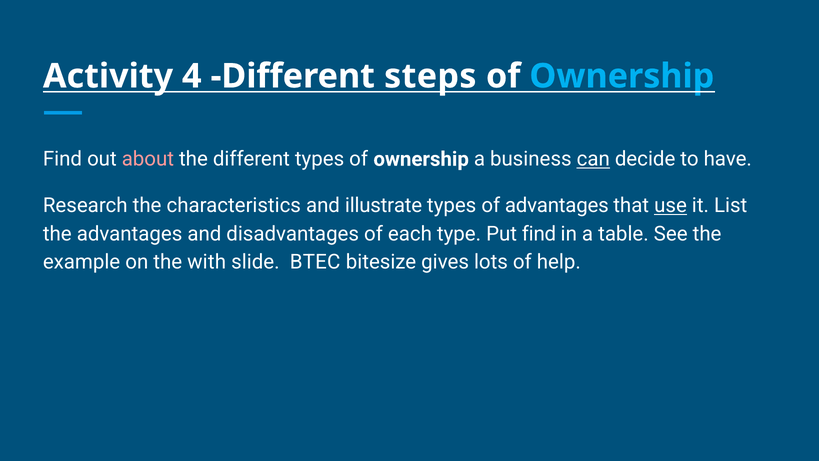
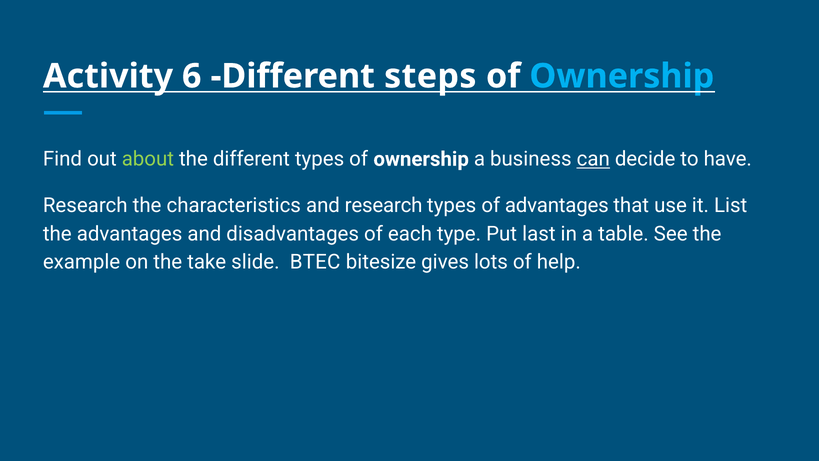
4: 4 -> 6
about colour: pink -> light green
and illustrate: illustrate -> research
use underline: present -> none
Put find: find -> last
with: with -> take
